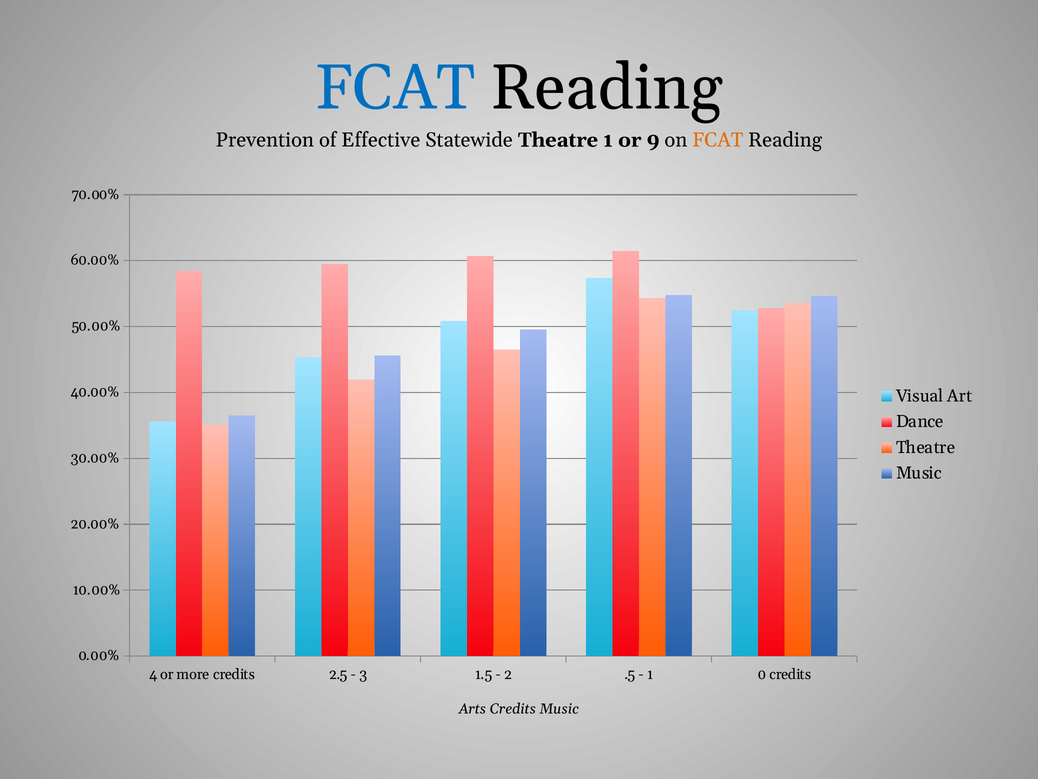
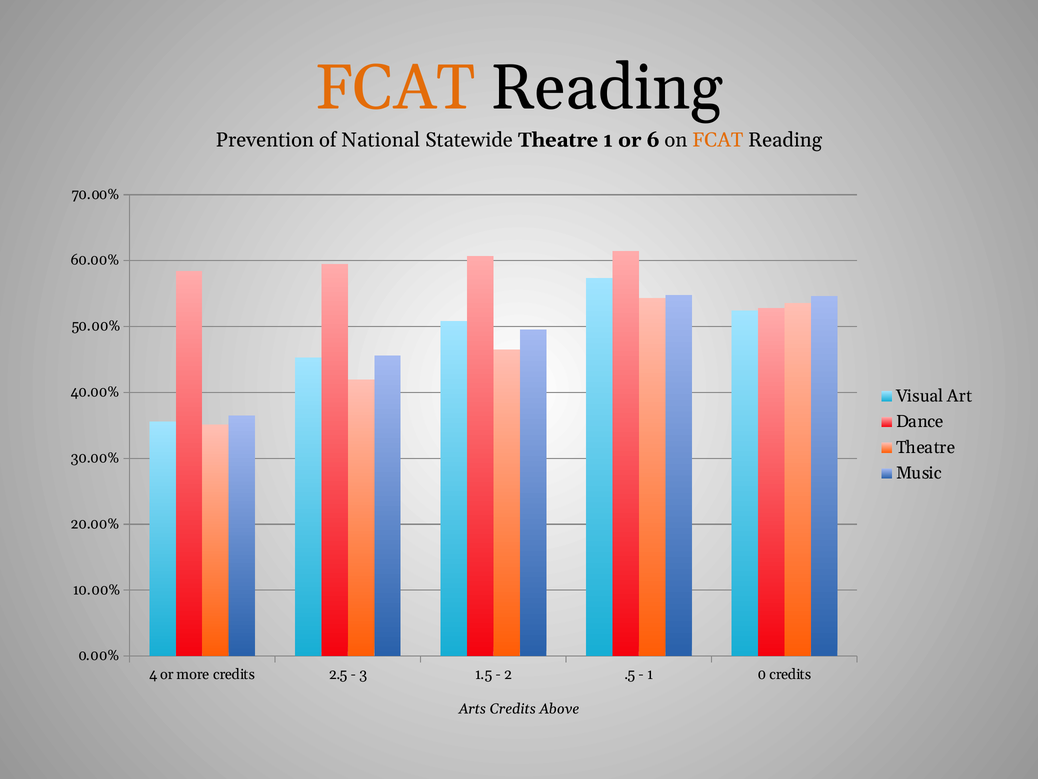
FCAT at (395, 88) colour: blue -> orange
Effective: Effective -> National
9: 9 -> 6
Credits Music: Music -> Above
